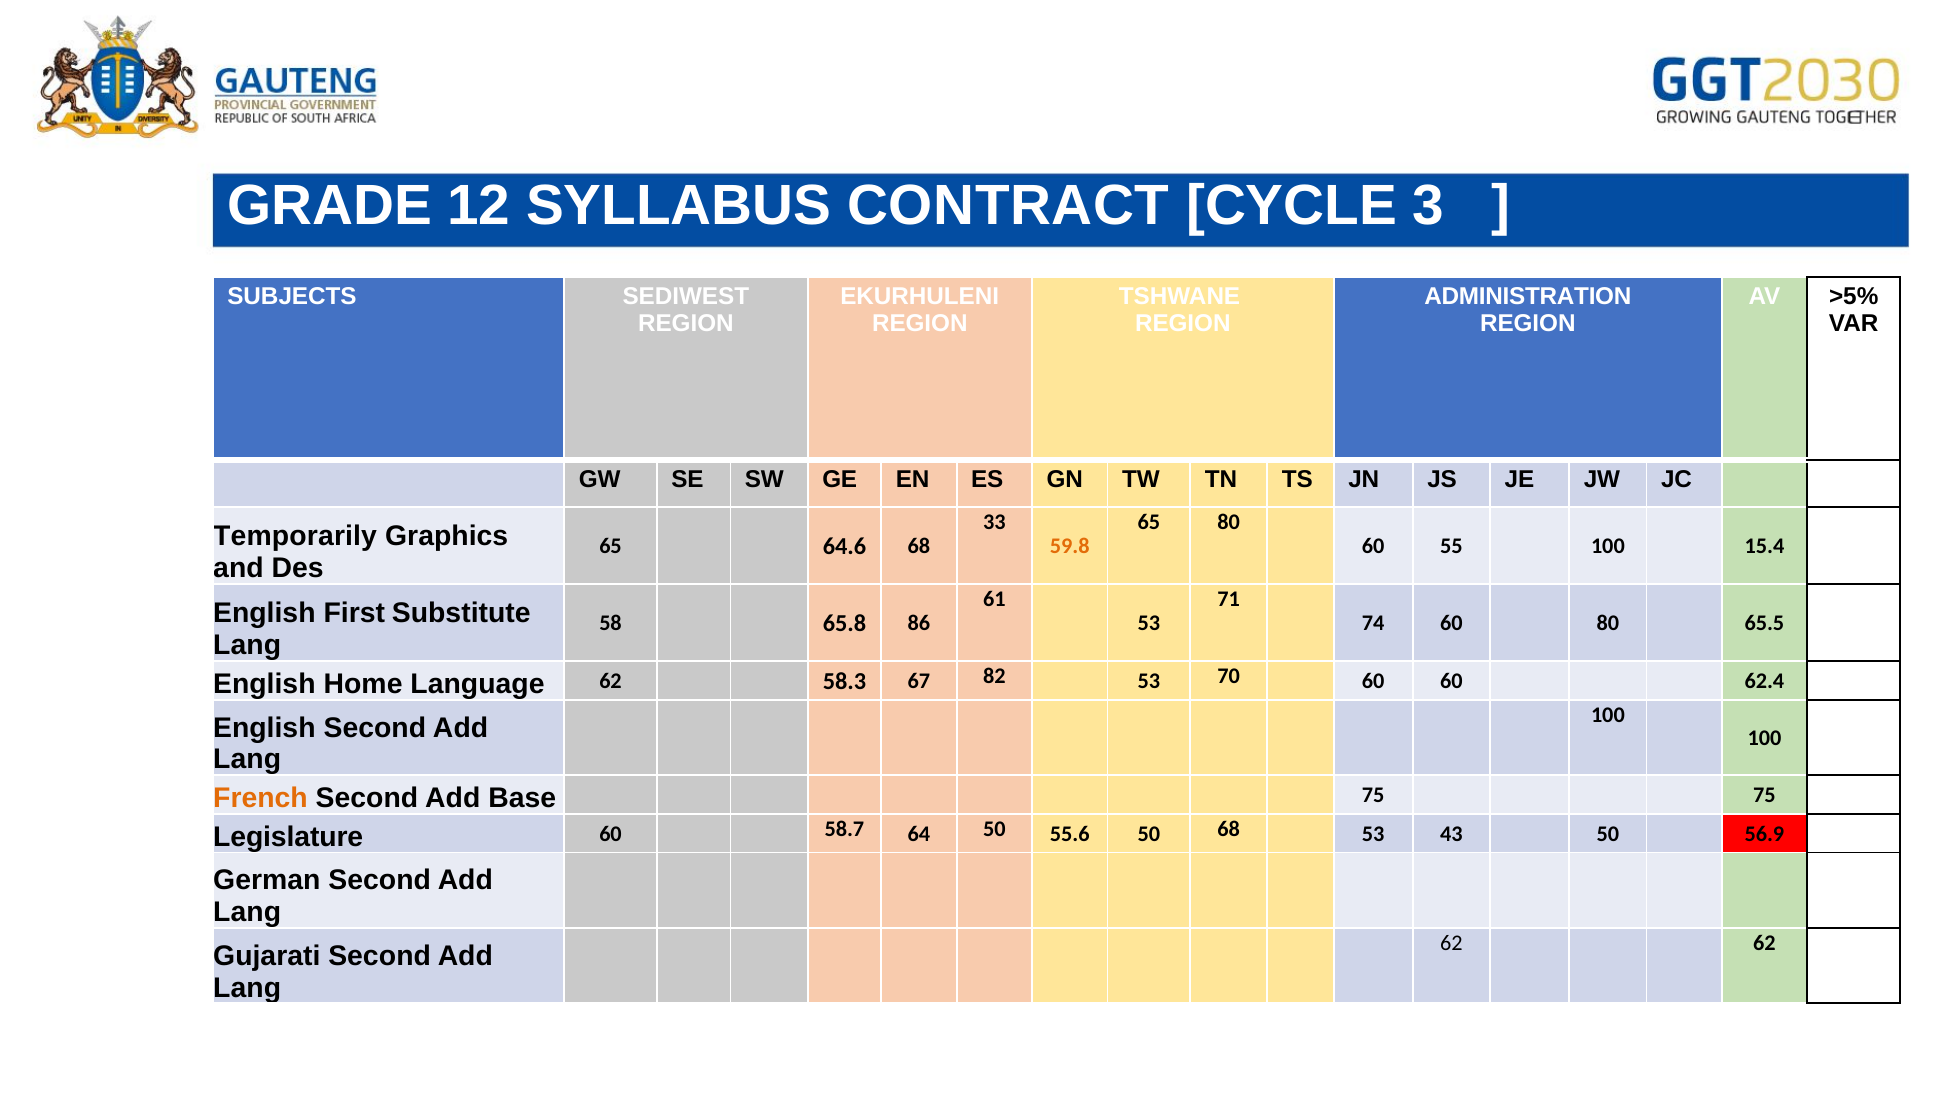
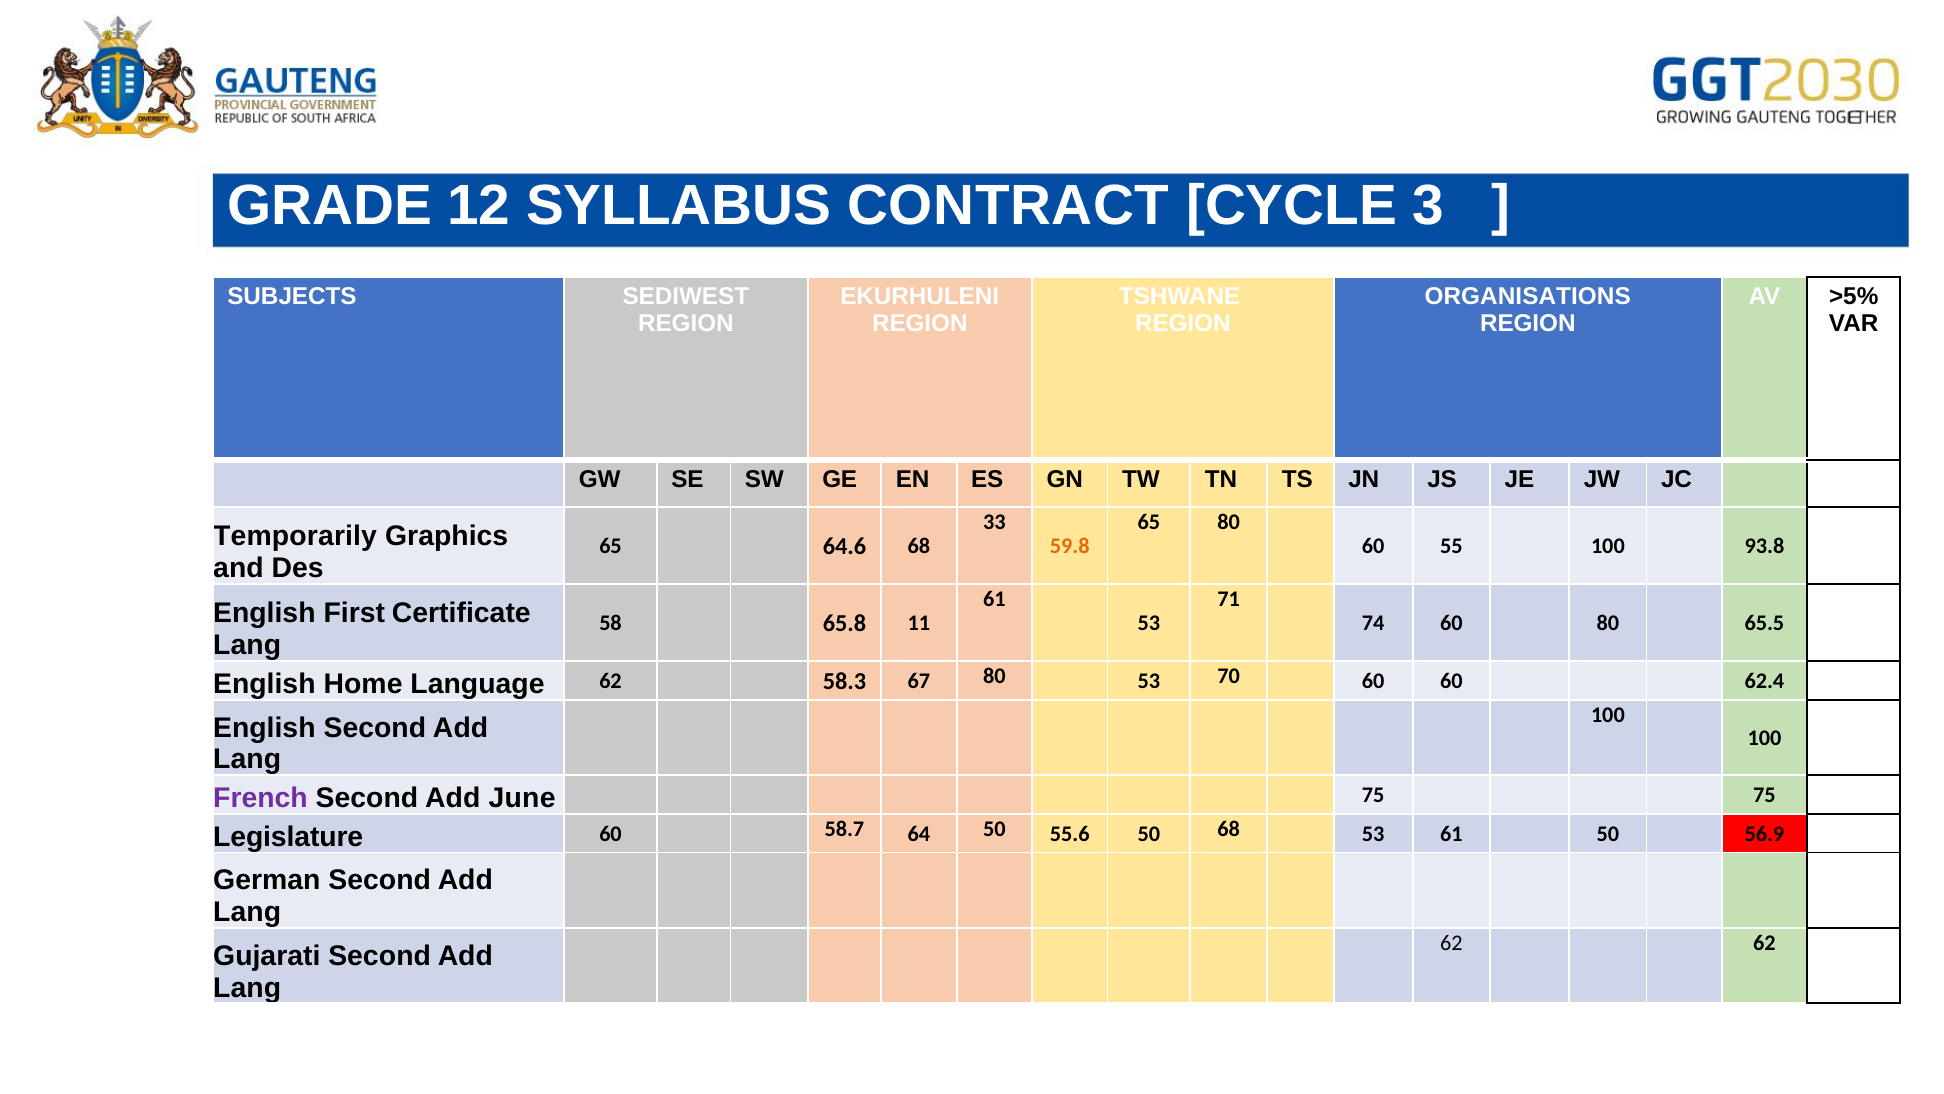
ADMINISTRATION: ADMINISTRATION -> ORGANISATIONS
15.4: 15.4 -> 93.8
Substitute: Substitute -> Certificate
86: 86 -> 11
67 82: 82 -> 80
French colour: orange -> purple
Base: Base -> June
53 43: 43 -> 61
